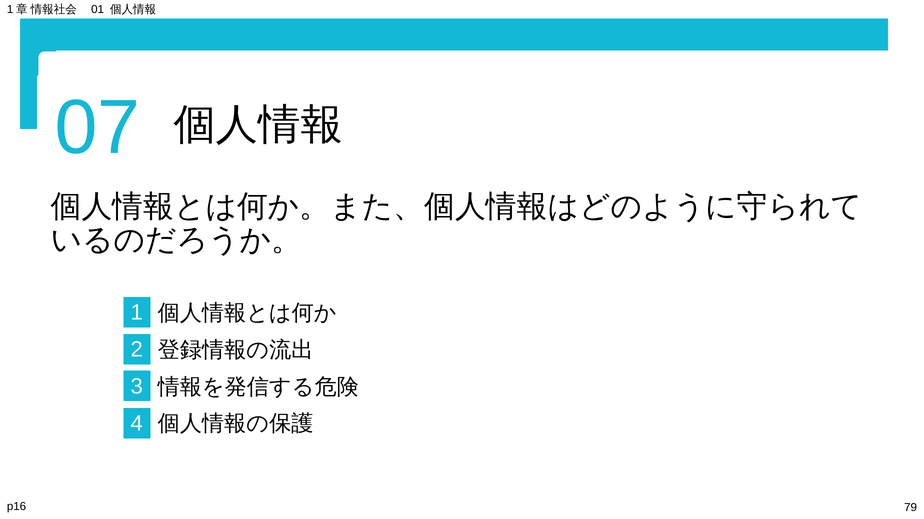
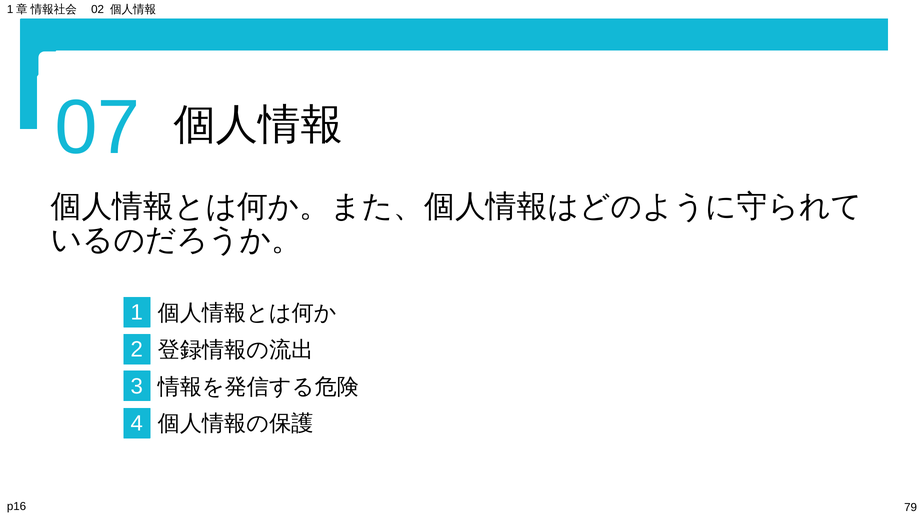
01: 01 -> 02
